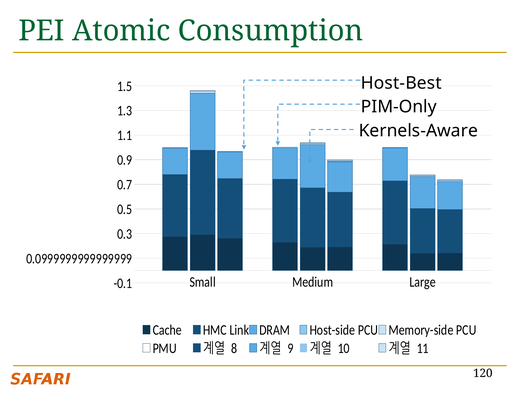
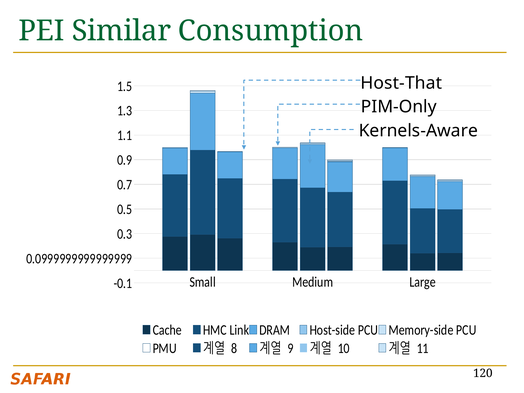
Atomic: Atomic -> Similar
Host-Best: Host-Best -> Host-That
